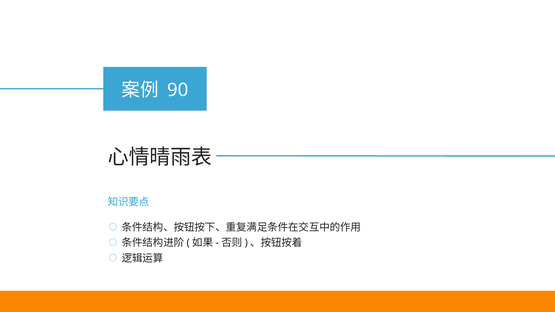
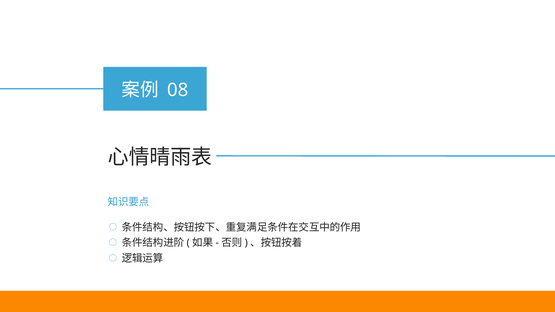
90: 90 -> 08
